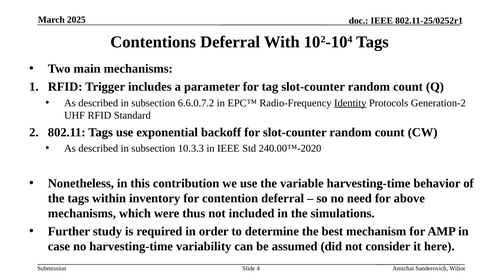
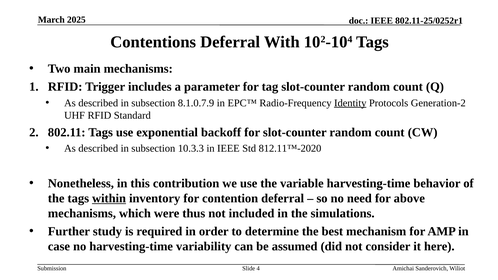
6.6.0.7.2: 6.6.0.7.2 -> 8.1.0.7.9
240.00™‐2020: 240.00™‐2020 -> 812.11™‐2020
within underline: none -> present
